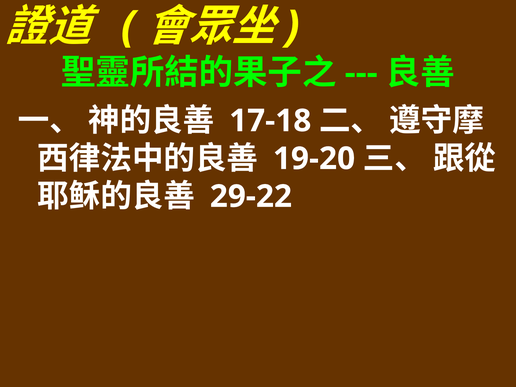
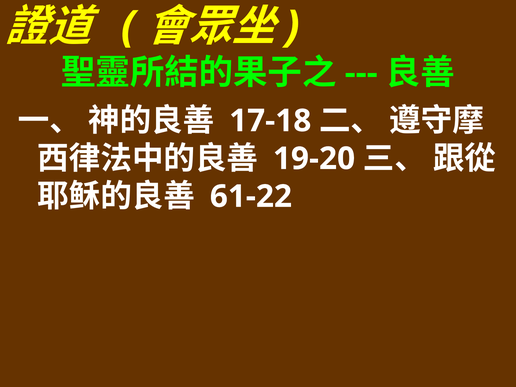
29-22: 29-22 -> 61-22
